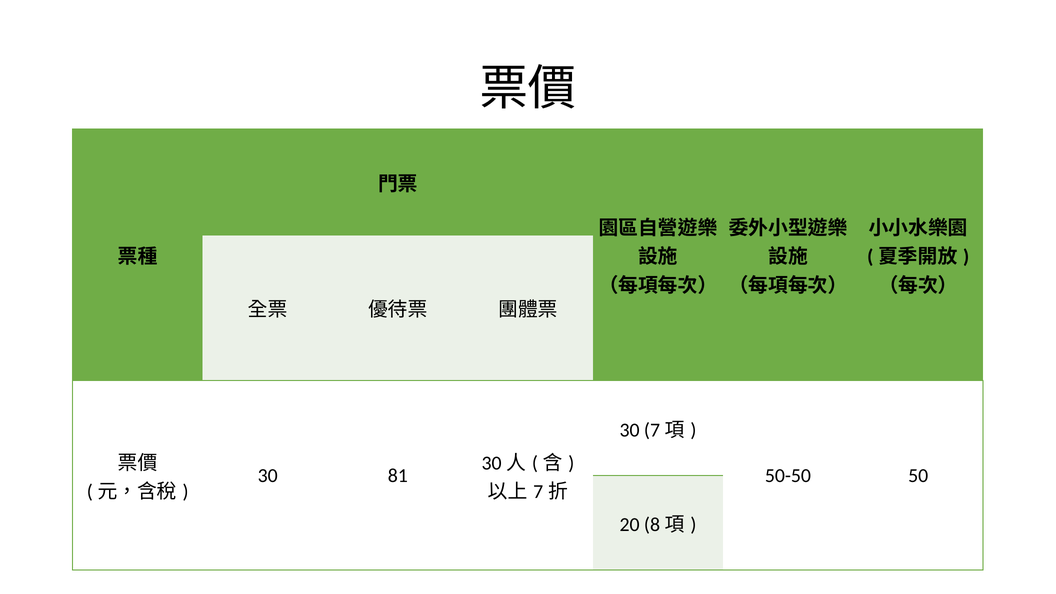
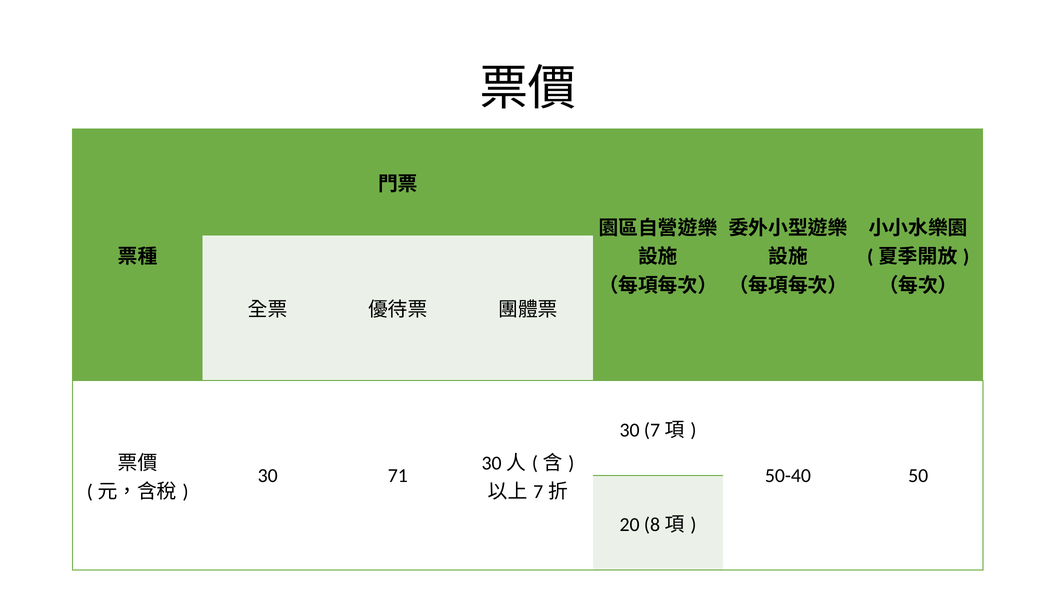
81: 81 -> 71
50-50: 50-50 -> 50-40
